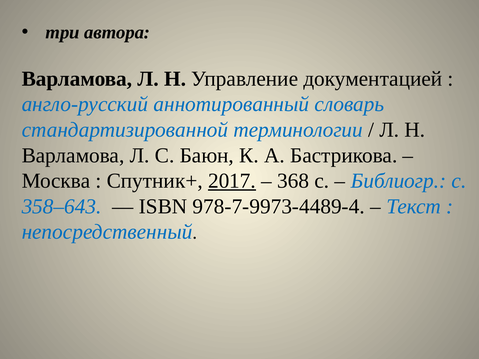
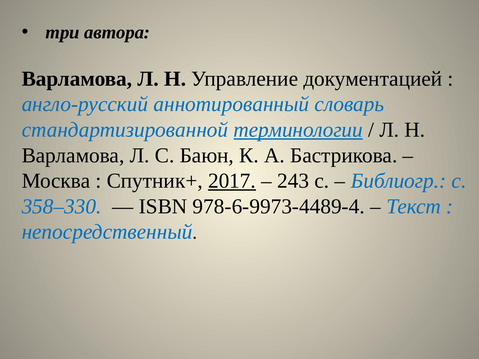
терминологии underline: none -> present
368: 368 -> 243
358–643: 358–643 -> 358–330
978-7-9973-4489-4: 978-7-9973-4489-4 -> 978-6-9973-4489-4
